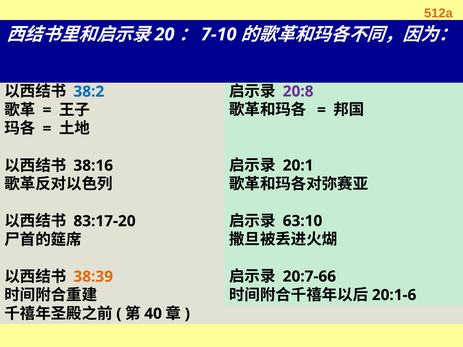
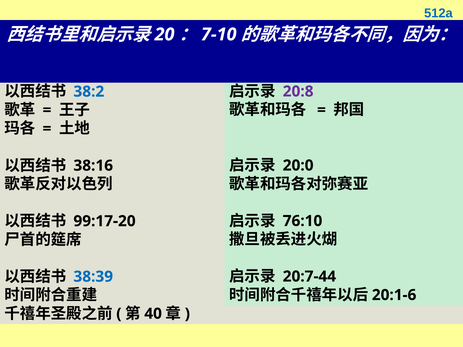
512a colour: orange -> blue
20:1: 20:1 -> 20:0
63:10: 63:10 -> 76:10
83:17-20: 83:17-20 -> 99:17-20
20:7-66: 20:7-66 -> 20:7-44
38:39 colour: orange -> blue
